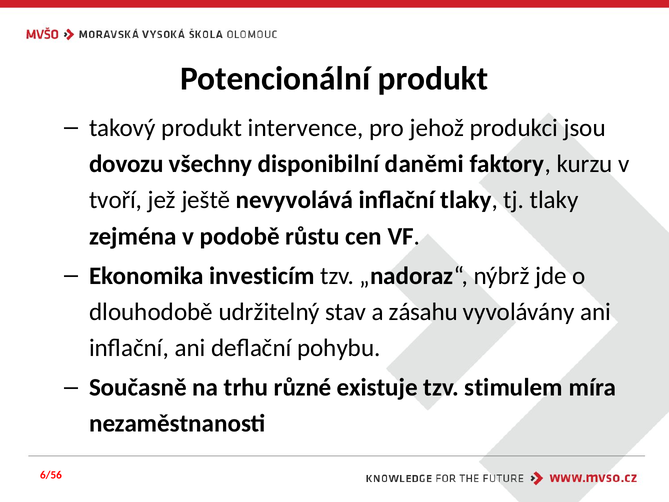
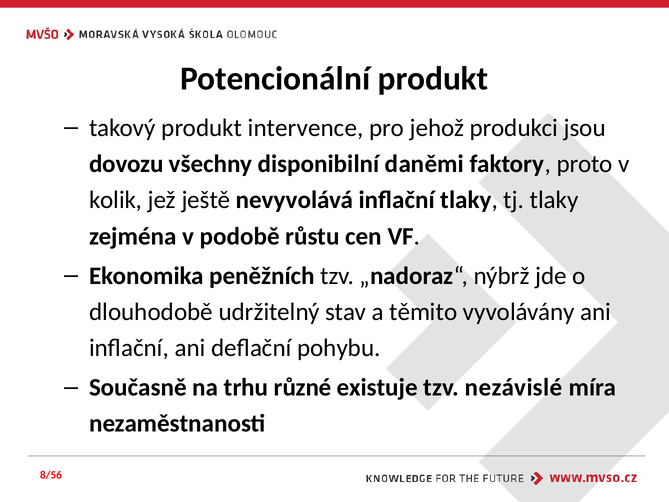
kurzu: kurzu -> proto
tvoří: tvoří -> kolik
investicím: investicím -> peněžních
zásahu: zásahu -> těmito
stimulem: stimulem -> nezávislé
6/56: 6/56 -> 8/56
